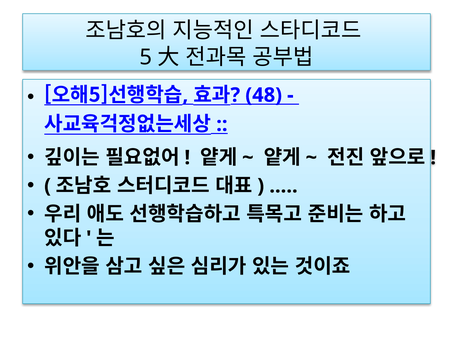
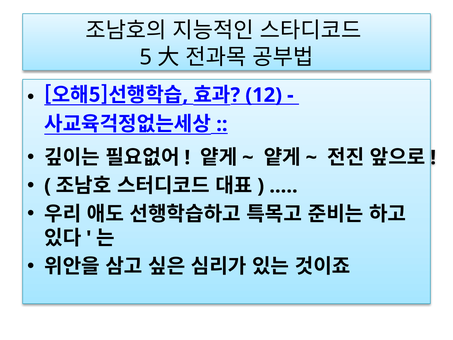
48: 48 -> 12
